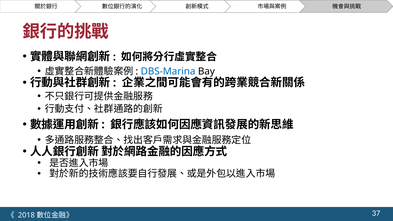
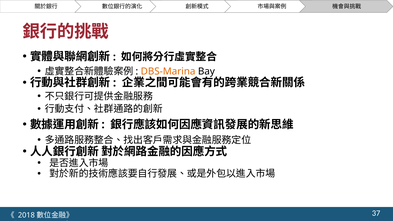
DBS-Marina colour: blue -> orange
